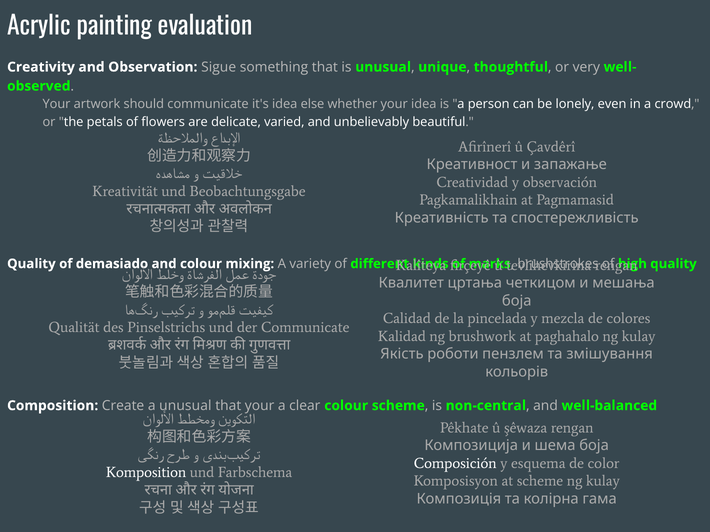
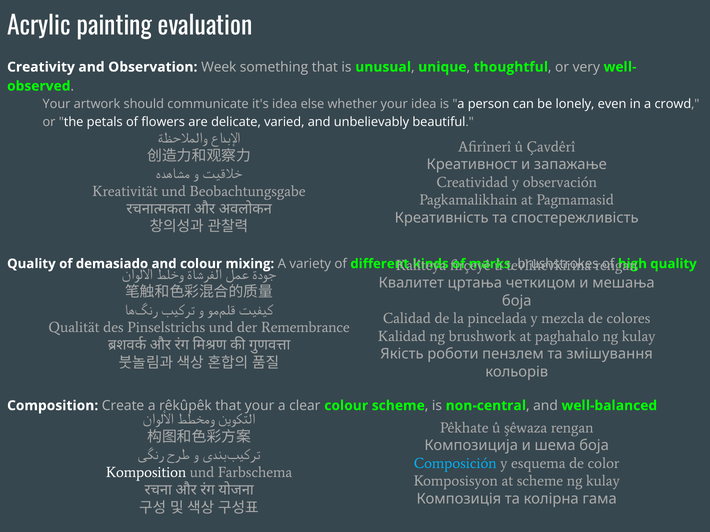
Sigue: Sigue -> Week
der Communicate: Communicate -> Remembrance
a unusual: unusual -> rêkûpêk
Composición colour: white -> light blue
